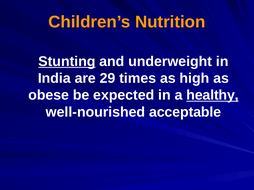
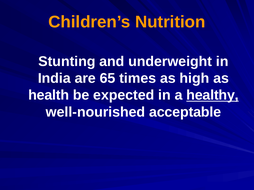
Stunting underline: present -> none
29: 29 -> 65
obese: obese -> health
